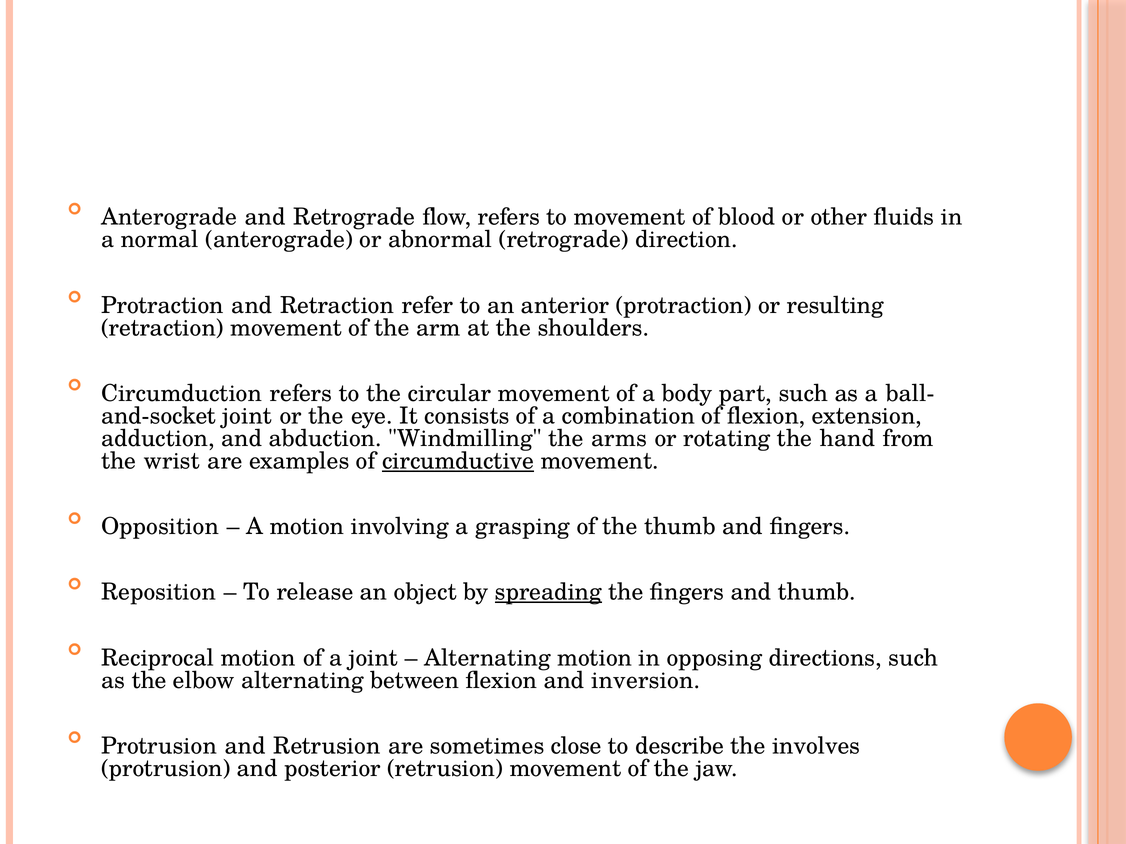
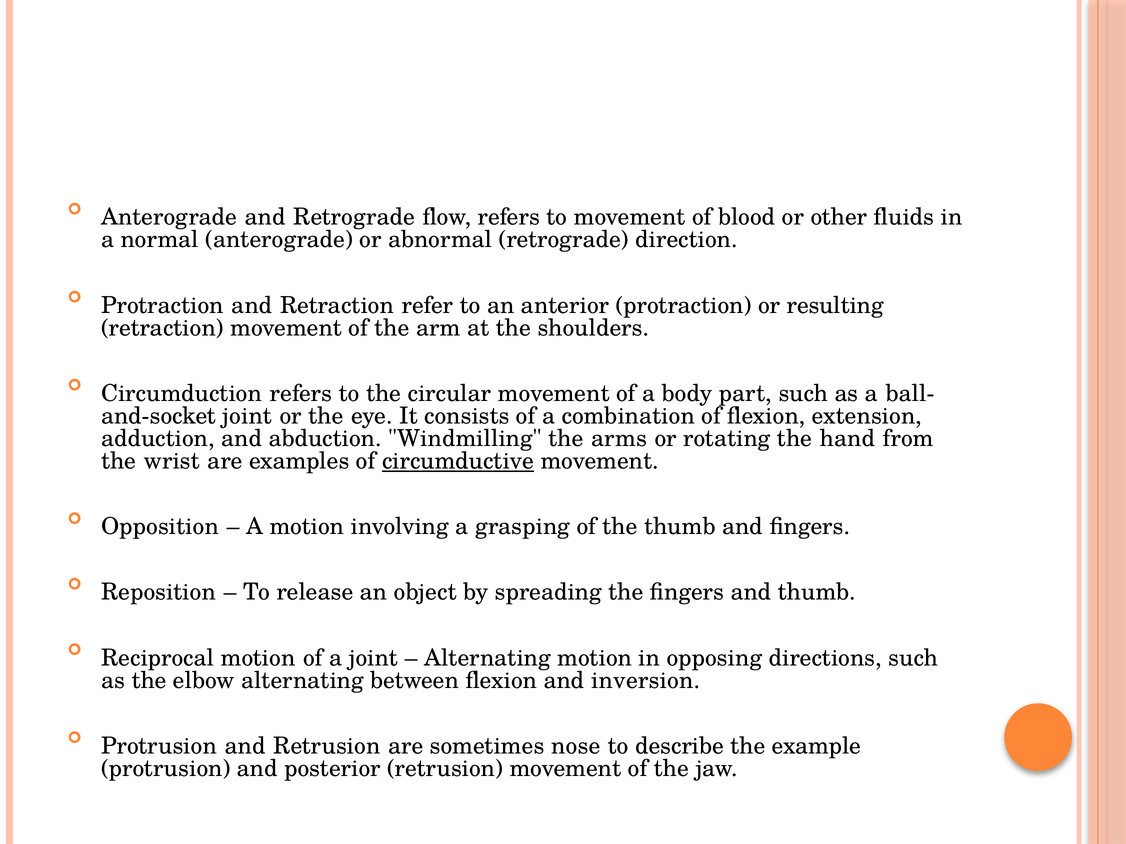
spreading underline: present -> none
close: close -> nose
involves: involves -> example
